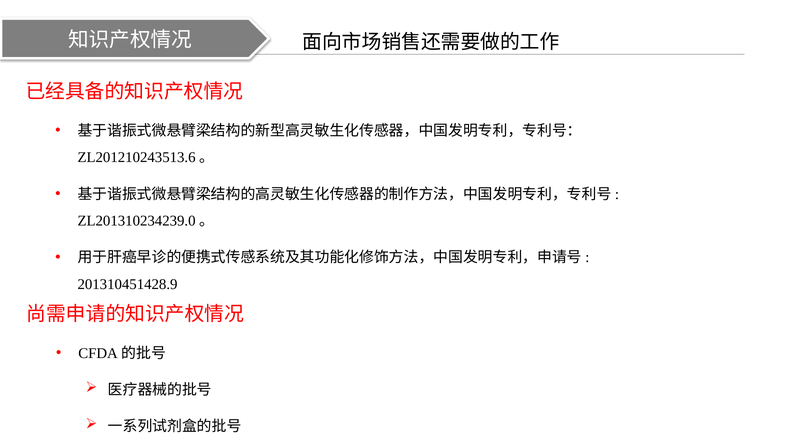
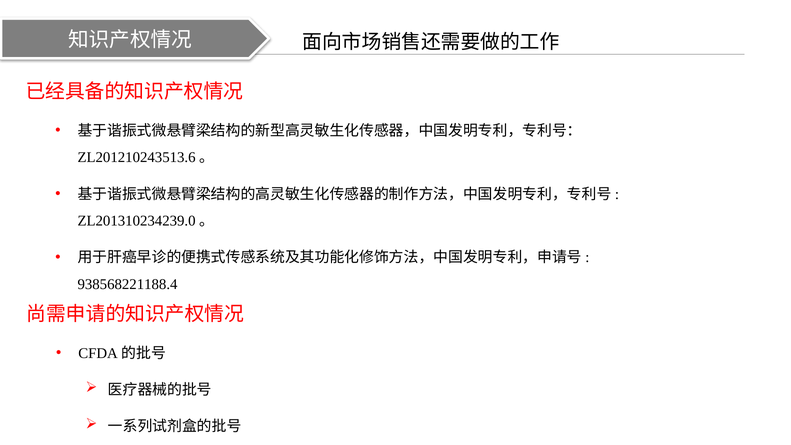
201310451428.9: 201310451428.9 -> 938568221188.4
